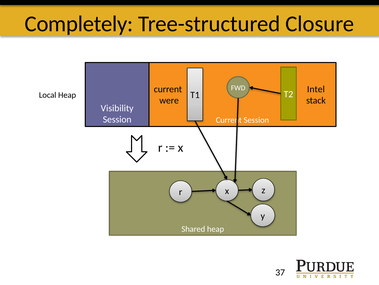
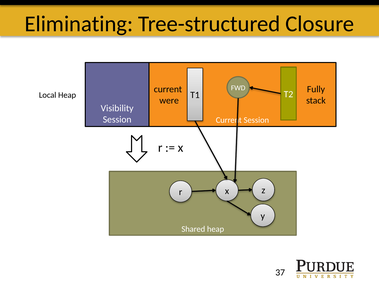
Completely: Completely -> Eliminating
Intel: Intel -> Fully
